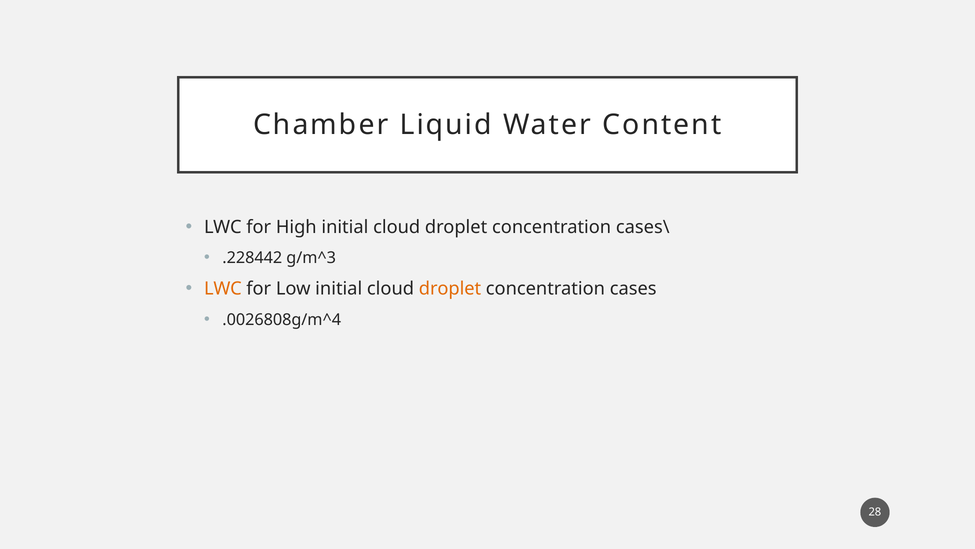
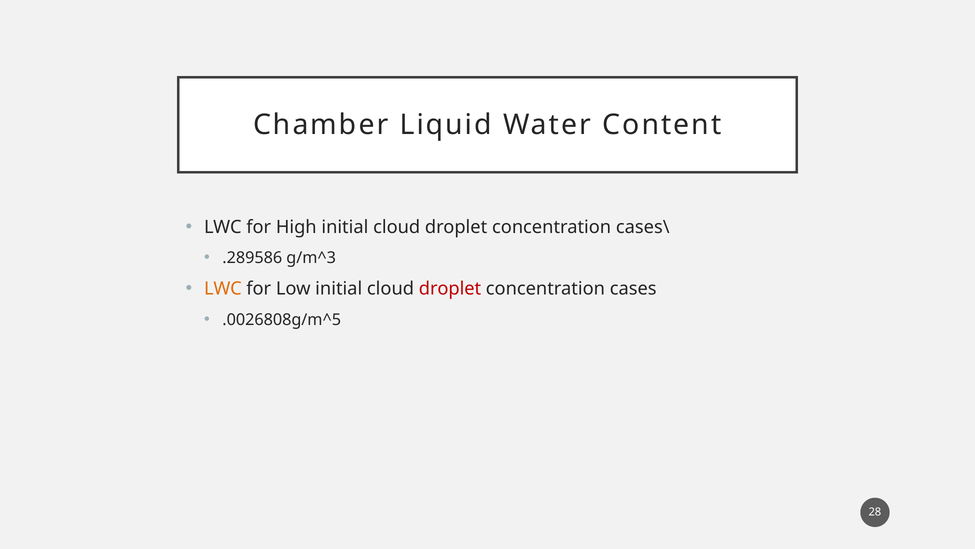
.228442: .228442 -> .289586
droplet at (450, 289) colour: orange -> red
.0026808g/m^4: .0026808g/m^4 -> .0026808g/m^5
